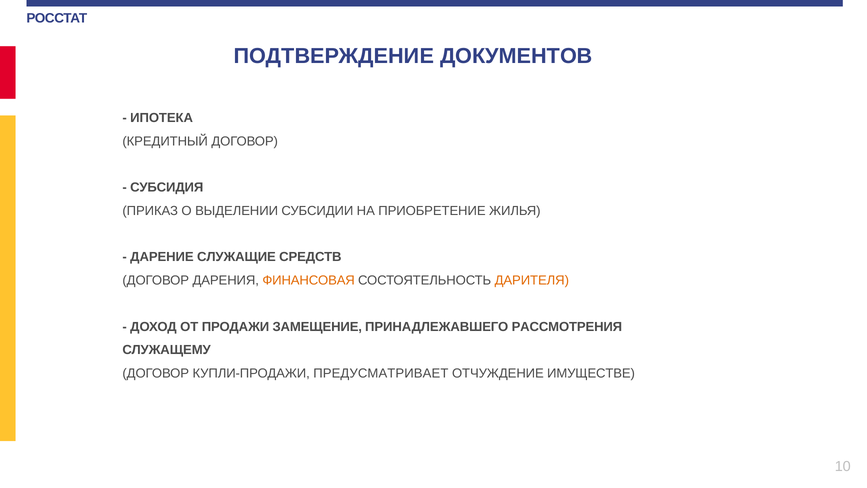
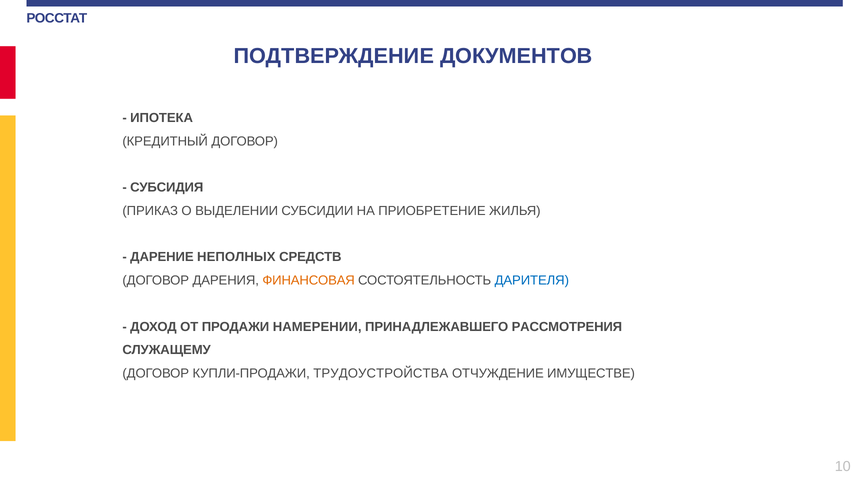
СЛУЖАЩИЕ: СЛУЖАЩИЕ -> НЕПОЛНЫХ
ДАРИТЕЛЯ colour: orange -> blue
ЗАМЕЩЕНИЕ: ЗАМЕЩЕНИЕ -> НАМЕРЕНИИ
ПРЕДУСМАТРИВАЕТ: ПРЕДУСМАТРИВАЕТ -> ТРУДОУСТРОЙСТВА
